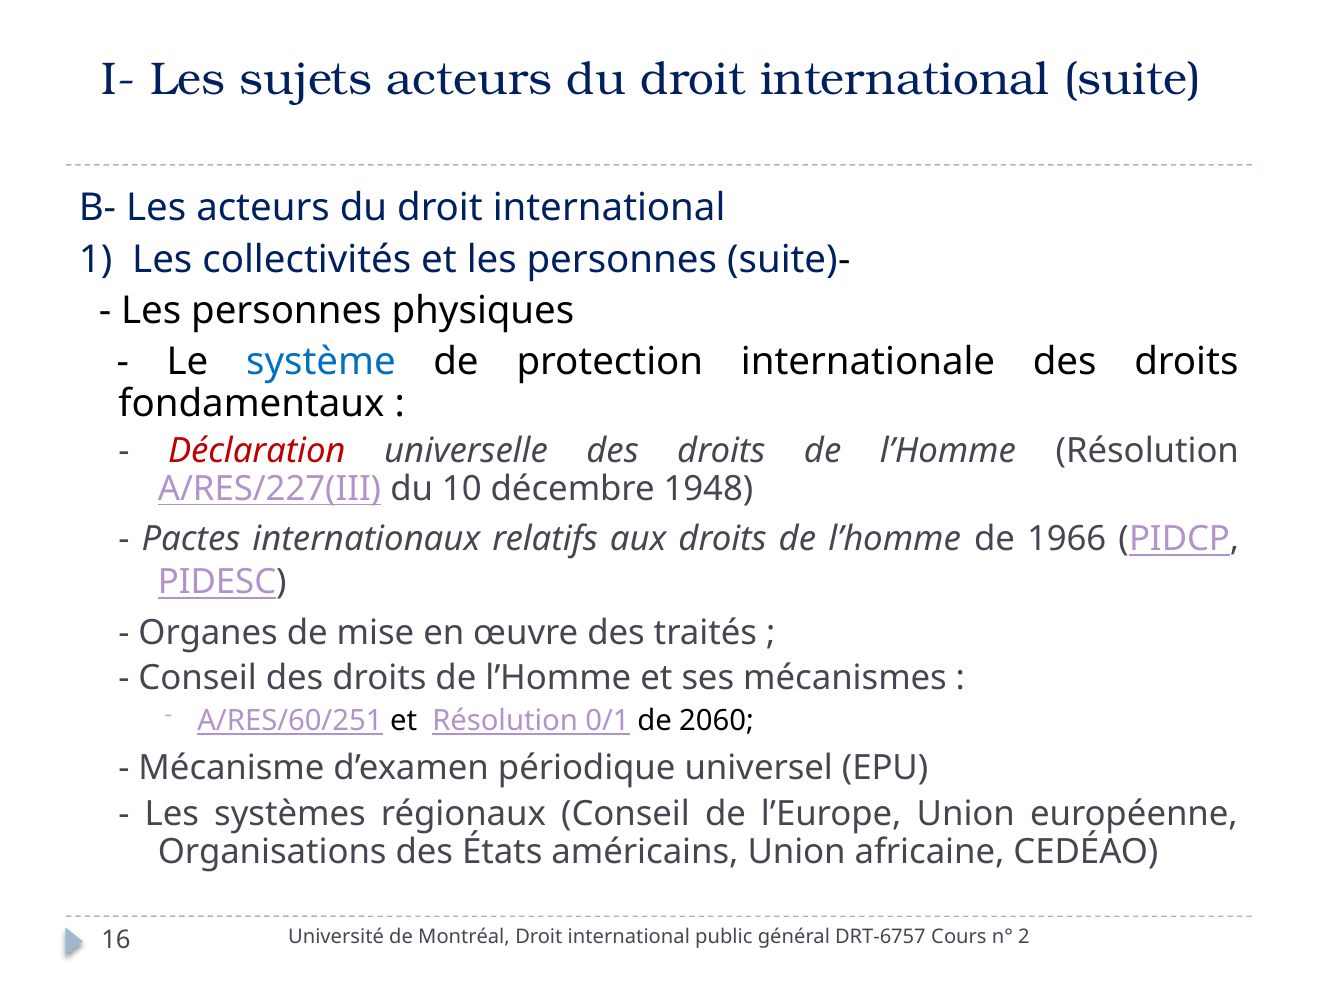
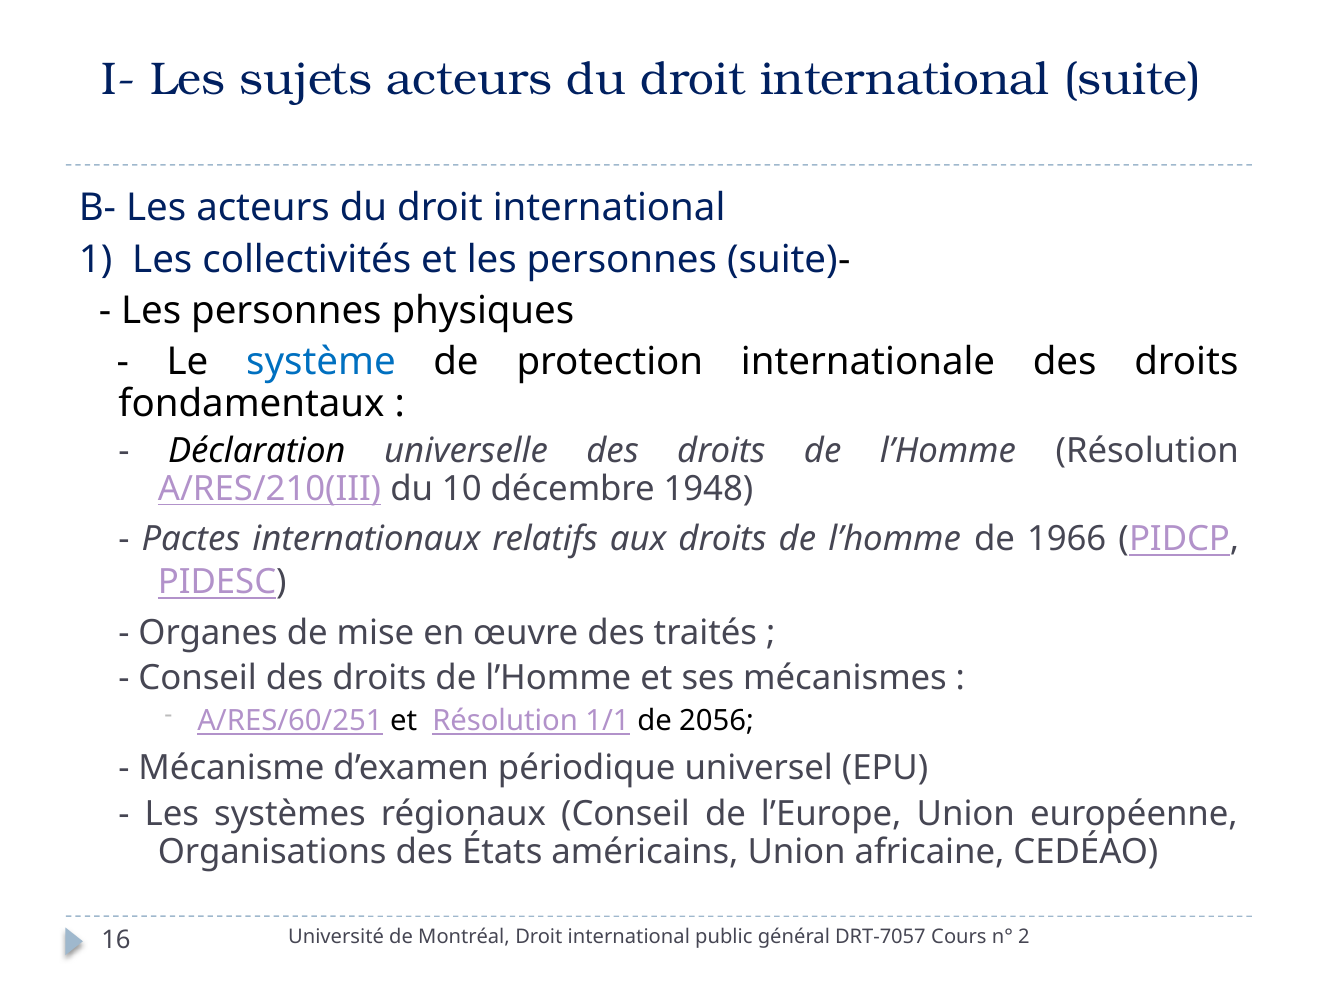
Déclaration colour: red -> black
A/RES/227(III: A/RES/227(III -> A/RES/210(III
0/1: 0/1 -> 1/1
2060: 2060 -> 2056
DRT-6757: DRT-6757 -> DRT-7057
